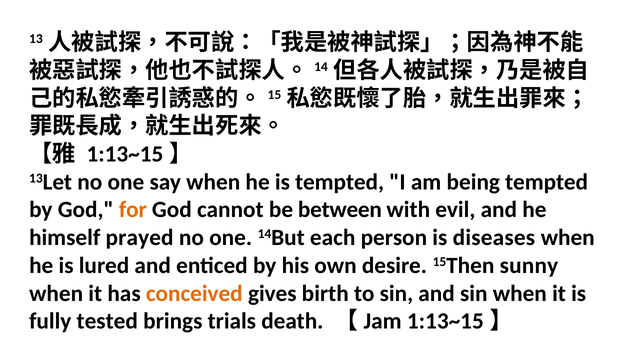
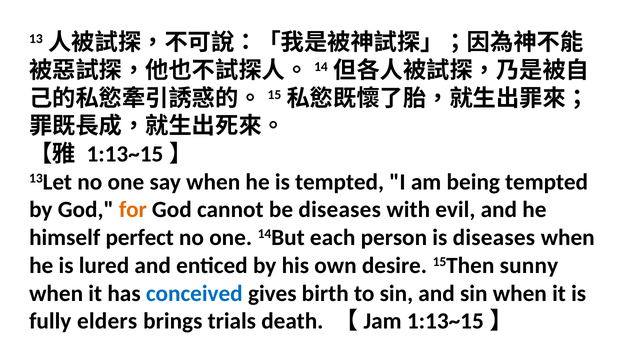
be between: between -> diseases
prayed: prayed -> perfect
conceived colour: orange -> blue
tested: tested -> elders
